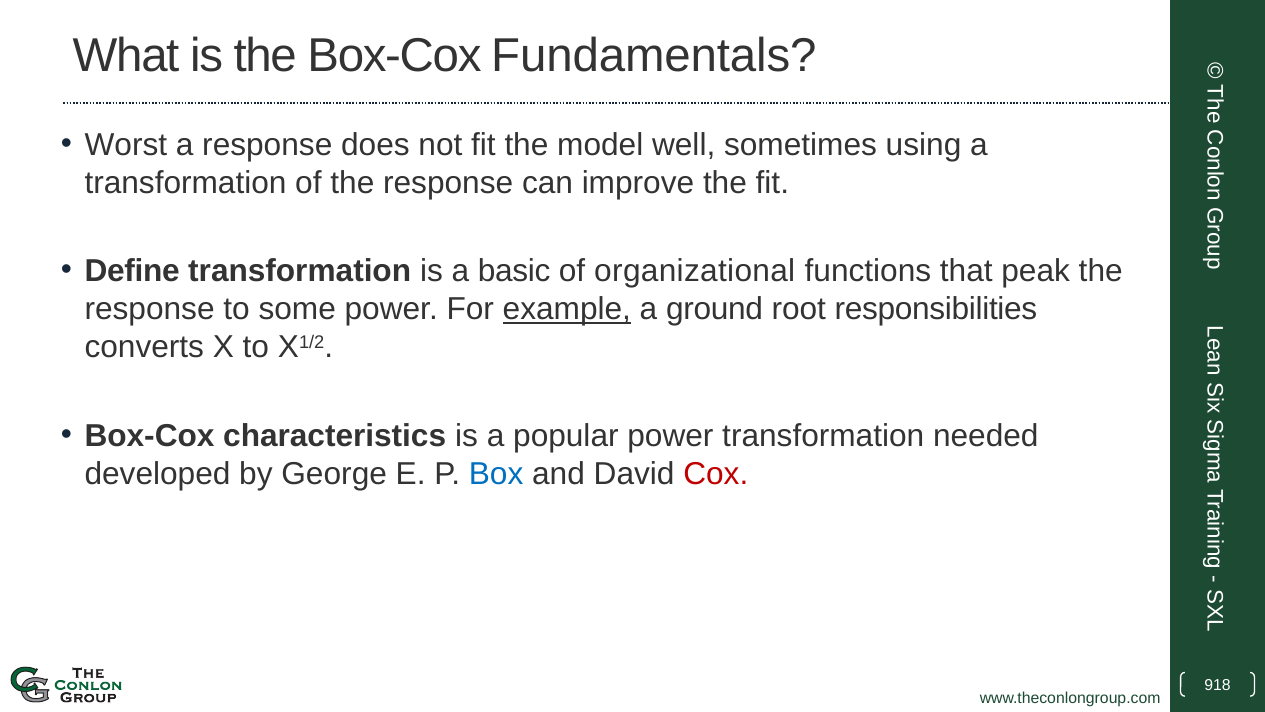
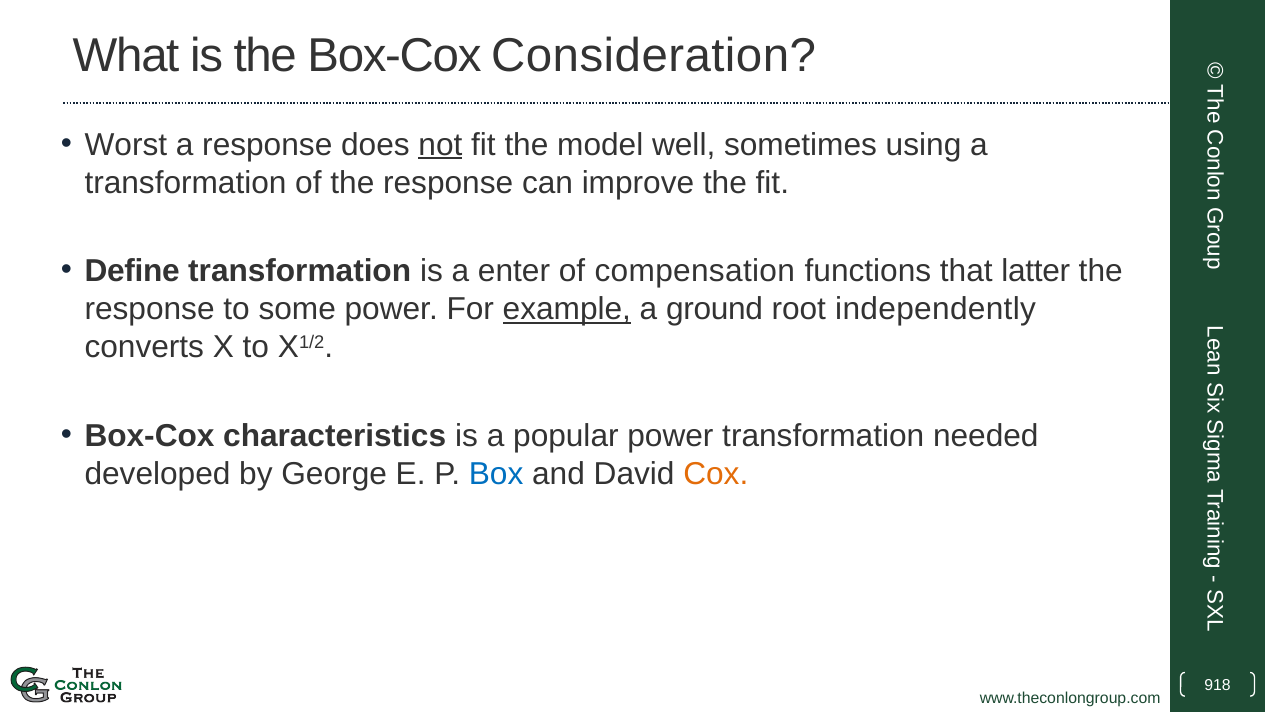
Fundamentals: Fundamentals -> Consideration
not underline: none -> present
basic: basic -> enter
organizational: organizational -> compensation
peak: peak -> latter
responsibilities: responsibilities -> independently
Cox colour: red -> orange
